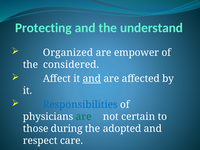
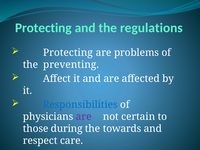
understand: understand -> regulations
Organized at (68, 53): Organized -> Protecting
empower: empower -> problems
considered: considered -> preventing
and at (92, 79) underline: present -> none
are at (84, 117) colour: green -> purple
adopted: adopted -> towards
